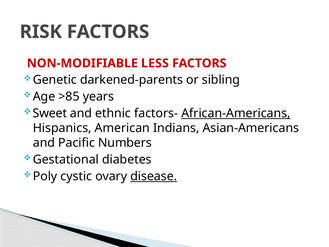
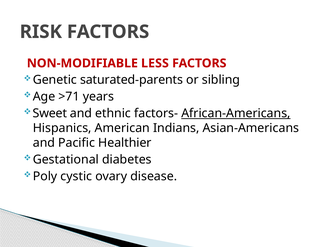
darkened-parents: darkened-parents -> saturated-parents
>85: >85 -> >71
Numbers: Numbers -> Healthier
disease underline: present -> none
